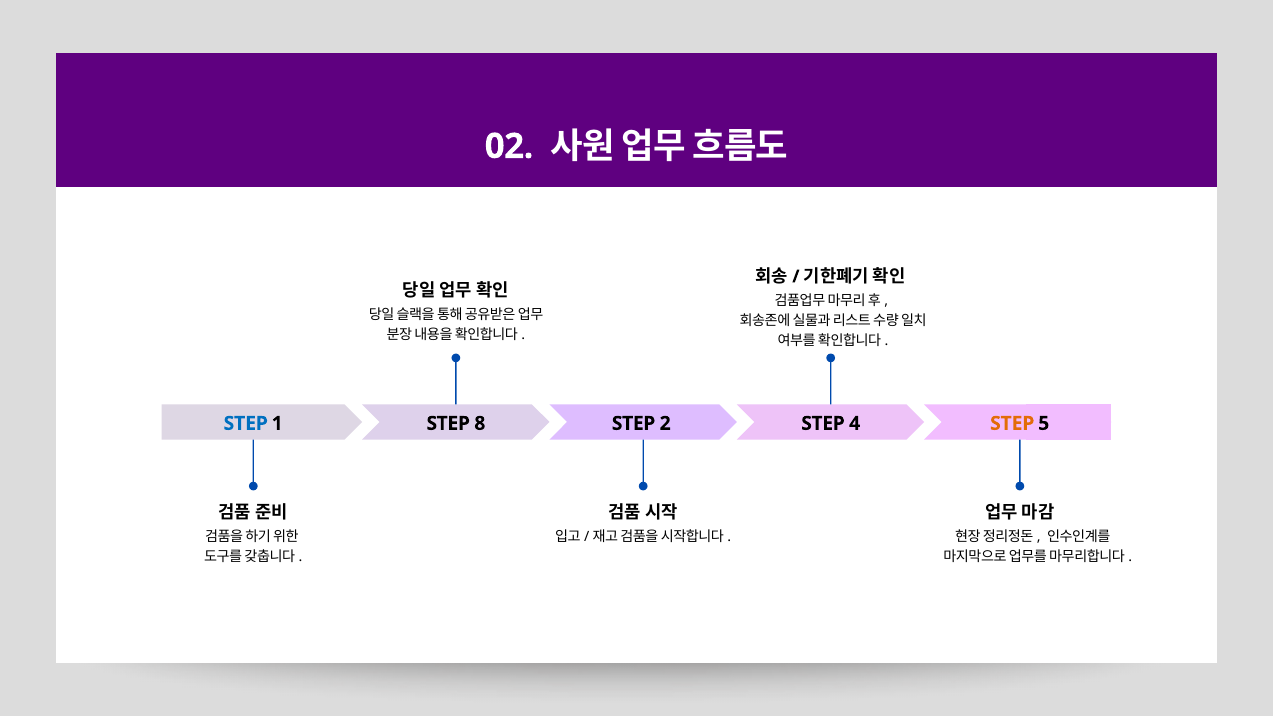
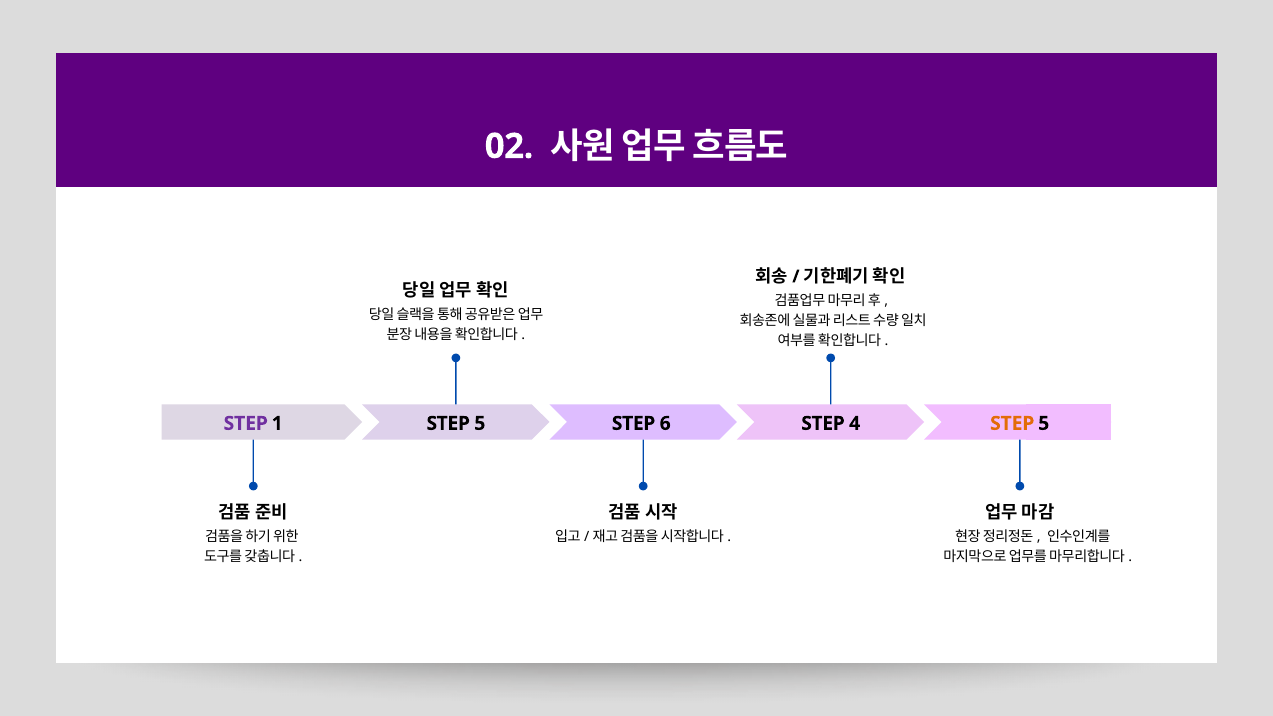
STEP at (246, 423) colour: blue -> purple
1 STEP 8: 8 -> 5
2: 2 -> 6
